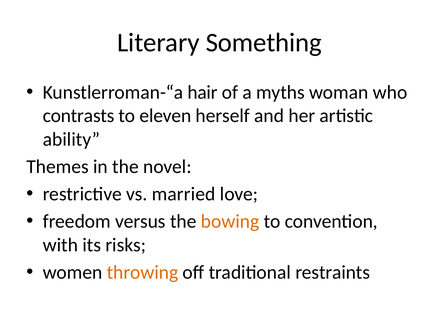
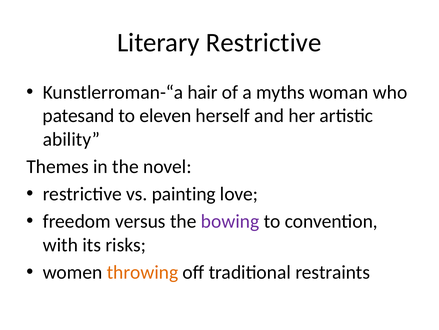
Literary Something: Something -> Restrictive
contrasts: contrasts -> patesand
married: married -> painting
bowing colour: orange -> purple
